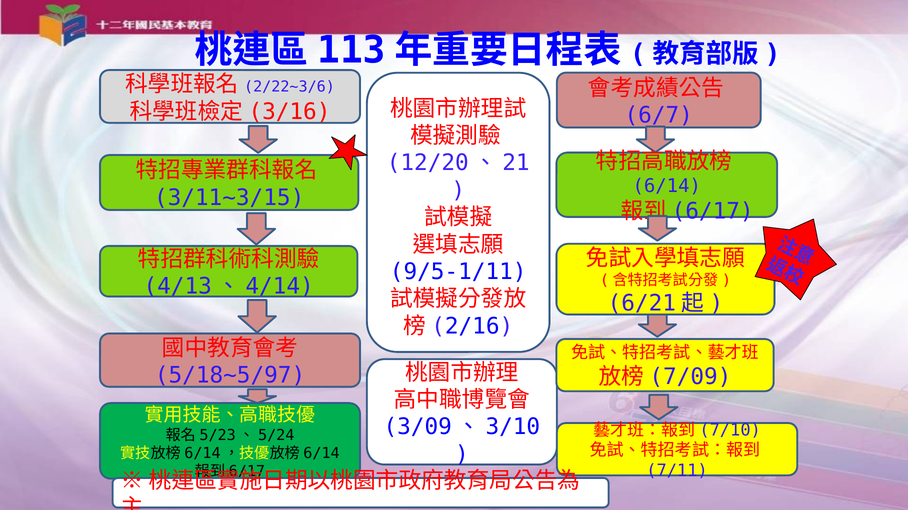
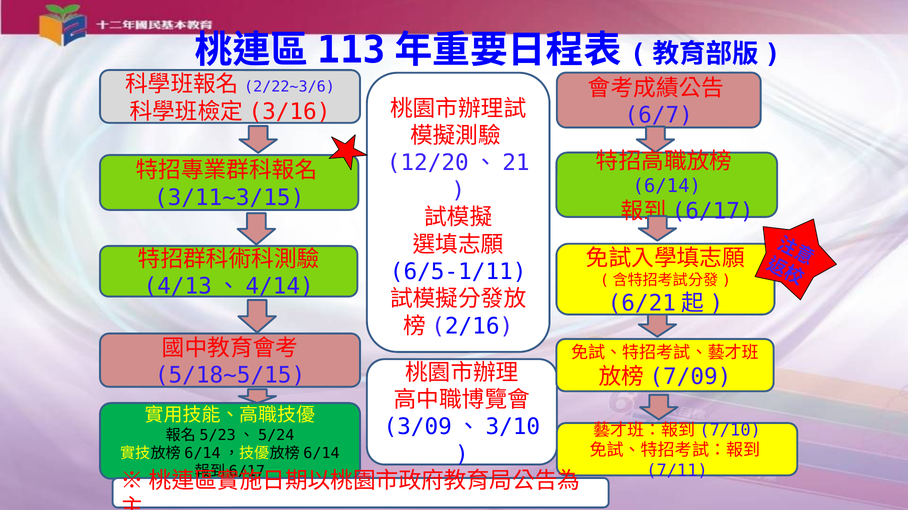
9/5-1/11: 9/5-1/11 -> 6/5-1/11
5/18~5/97: 5/18~5/97 -> 5/18~5/15
